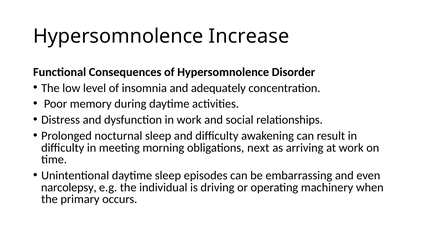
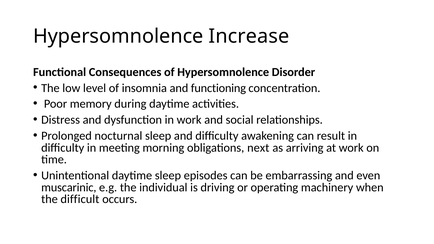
adequately: adequately -> functioning
narcolepsy: narcolepsy -> muscarinic
primary: primary -> difficult
